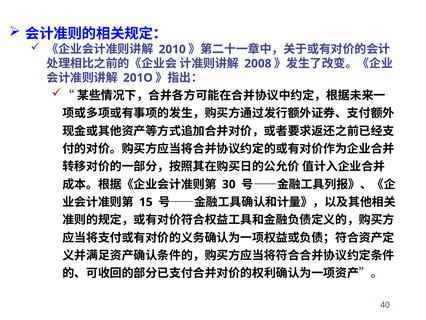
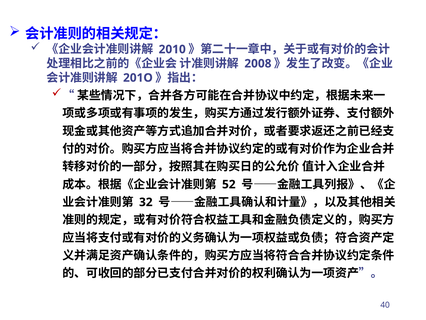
30: 30 -> 52
15: 15 -> 32
